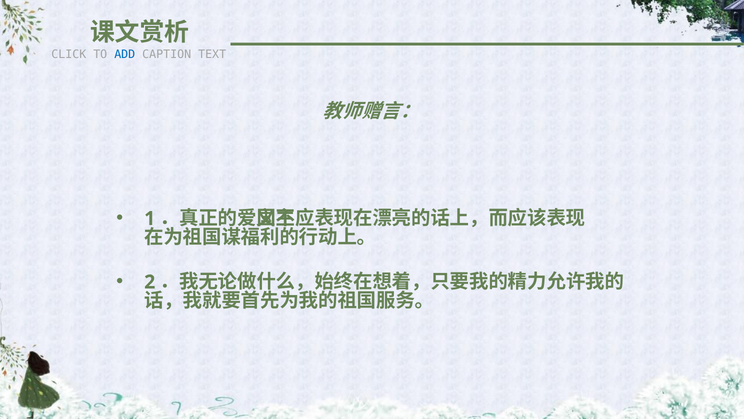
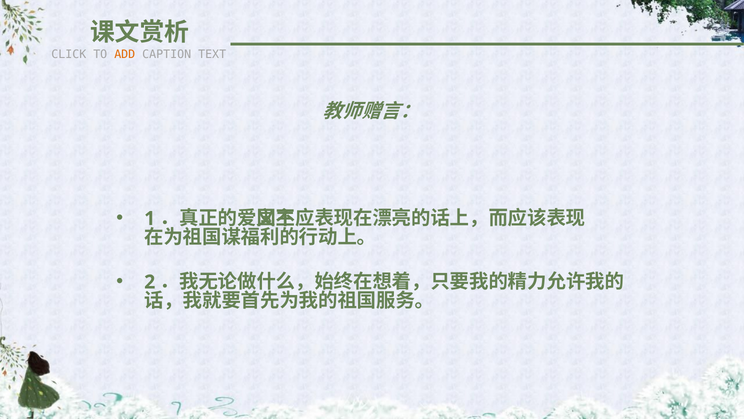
ADD colour: blue -> orange
